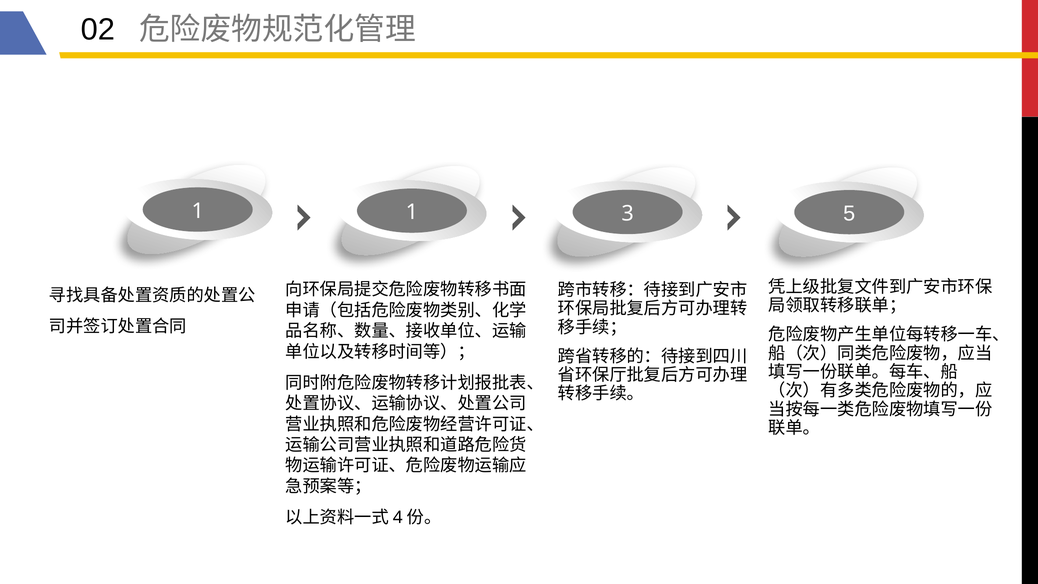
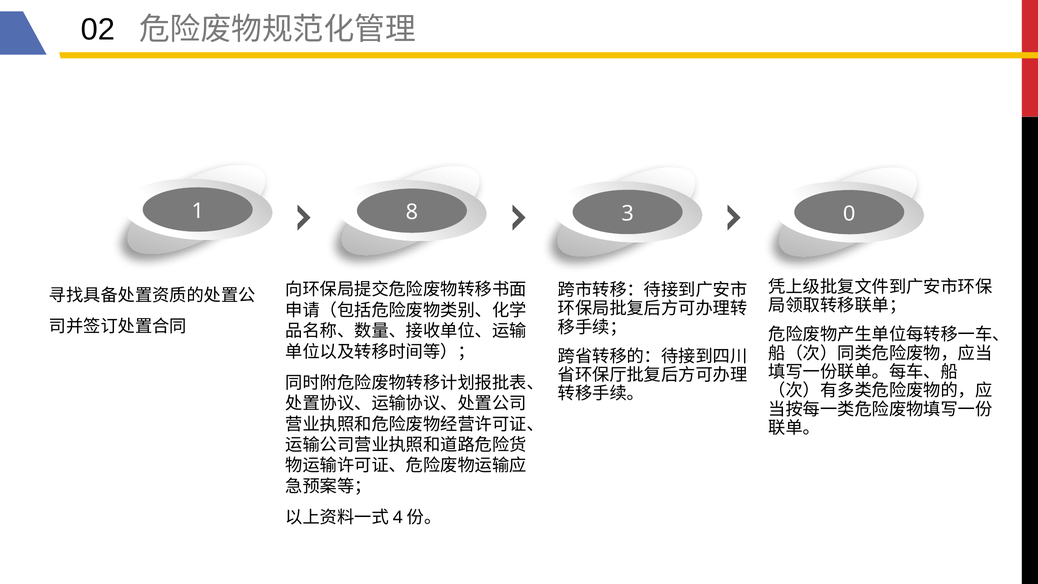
1 1: 1 -> 8
5: 5 -> 0
